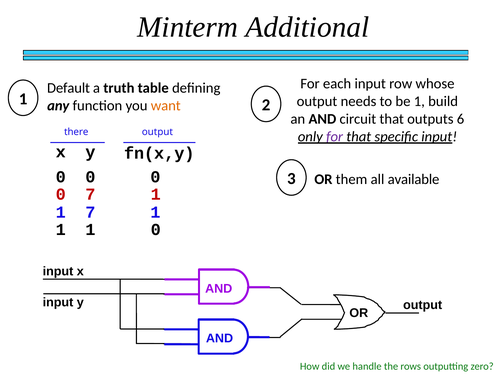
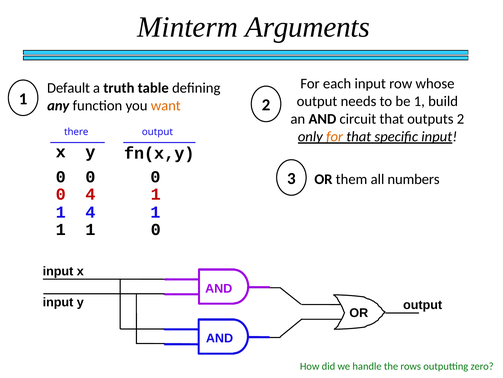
Additional: Additional -> Arguments
outputs 6: 6 -> 2
for at (335, 136) colour: purple -> orange
available: available -> numbers
0 7: 7 -> 4
1 7: 7 -> 4
